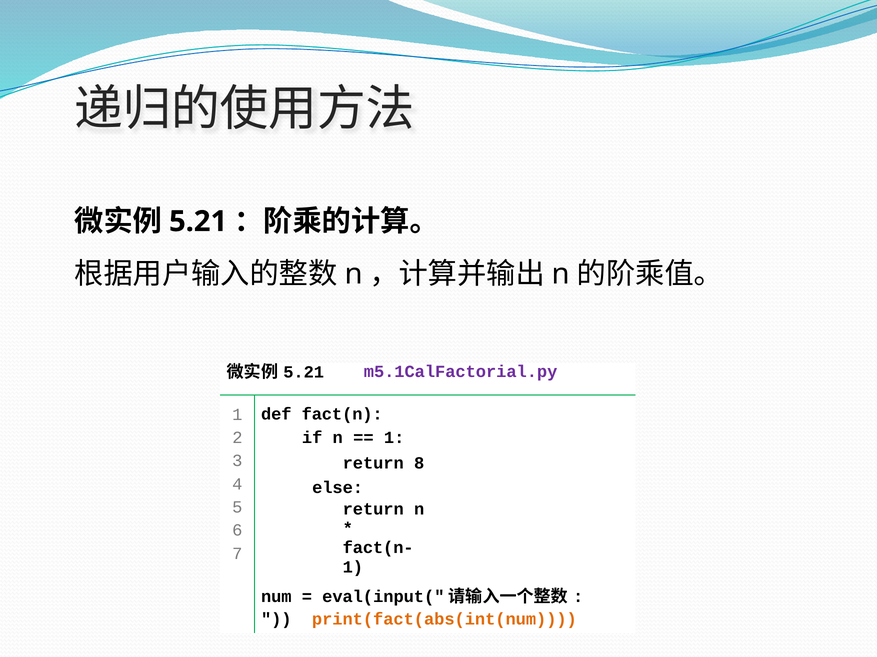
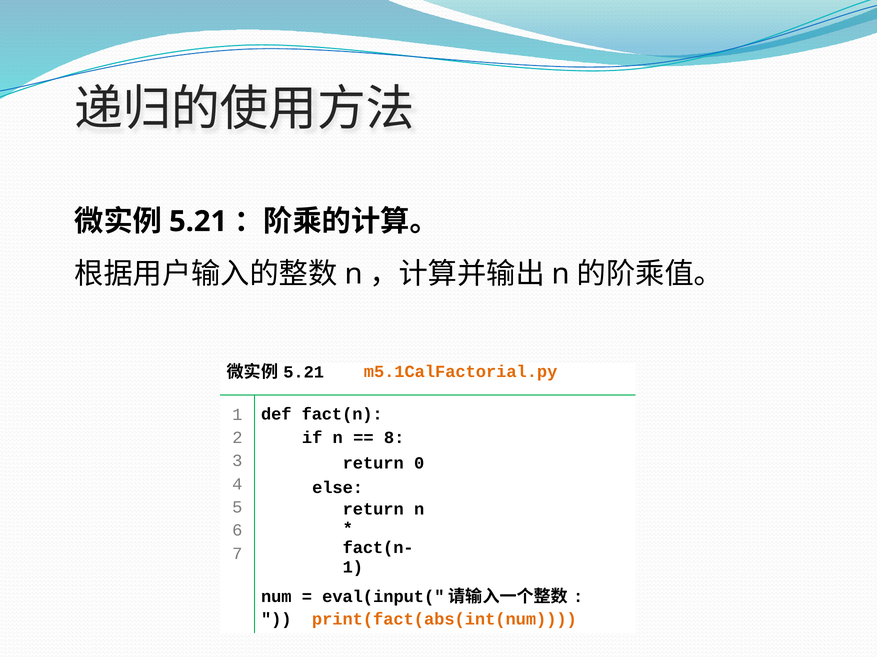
m5.1CalFactorial.py colour: purple -> orange
1 at (394, 438): 1 -> 8
8: 8 -> 0
